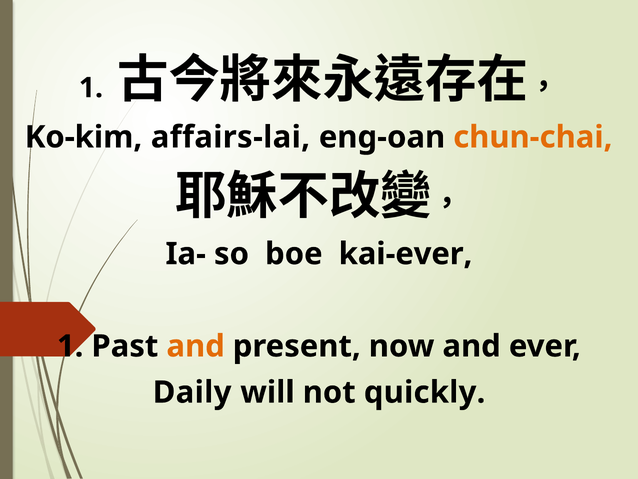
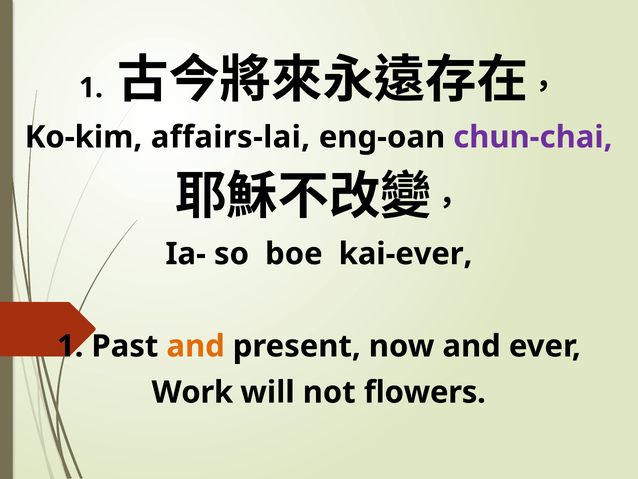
chun-chai colour: orange -> purple
Daily: Daily -> Work
quickly: quickly -> flowers
